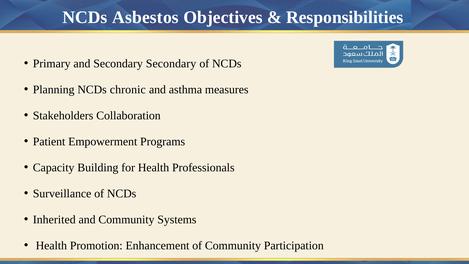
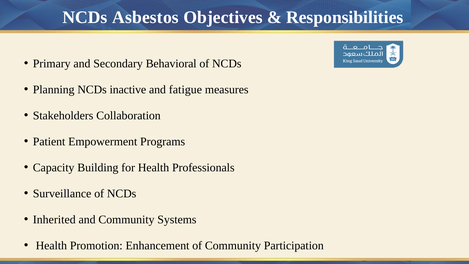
Secondary Secondary: Secondary -> Behavioral
chronic: chronic -> inactive
asthma: asthma -> fatigue
